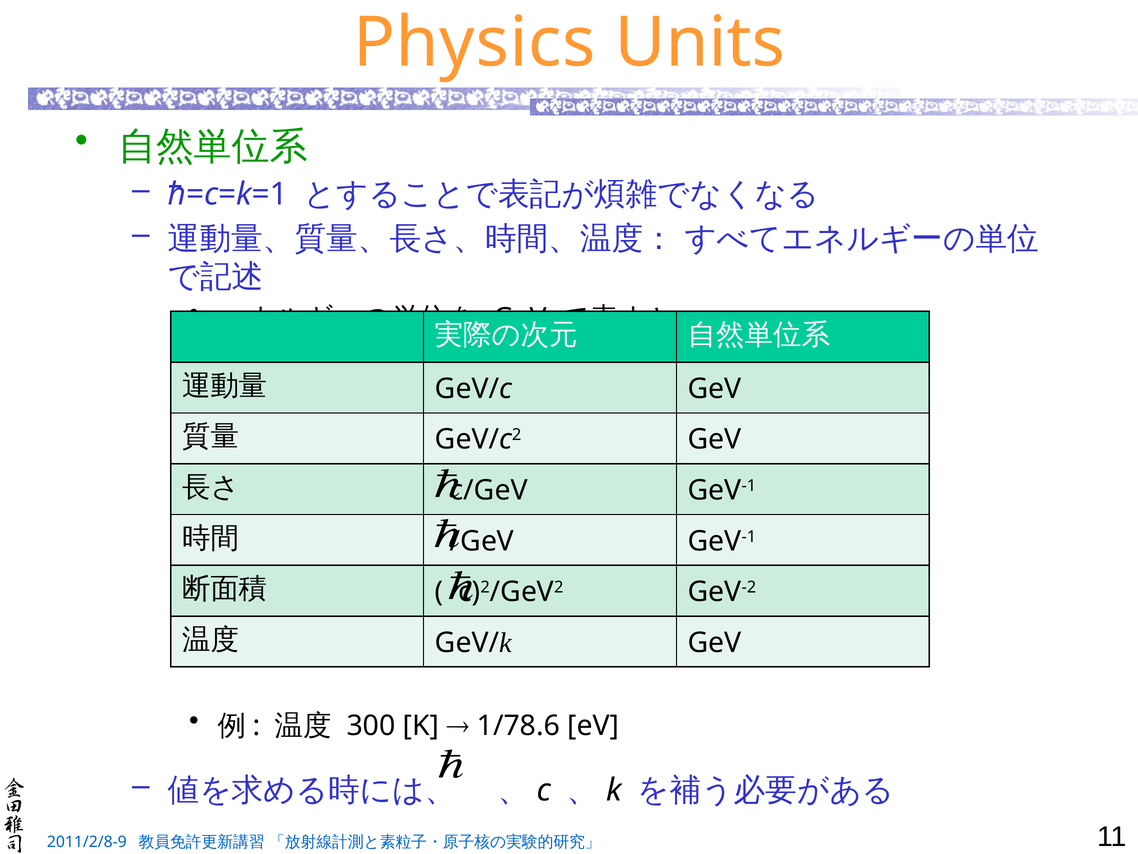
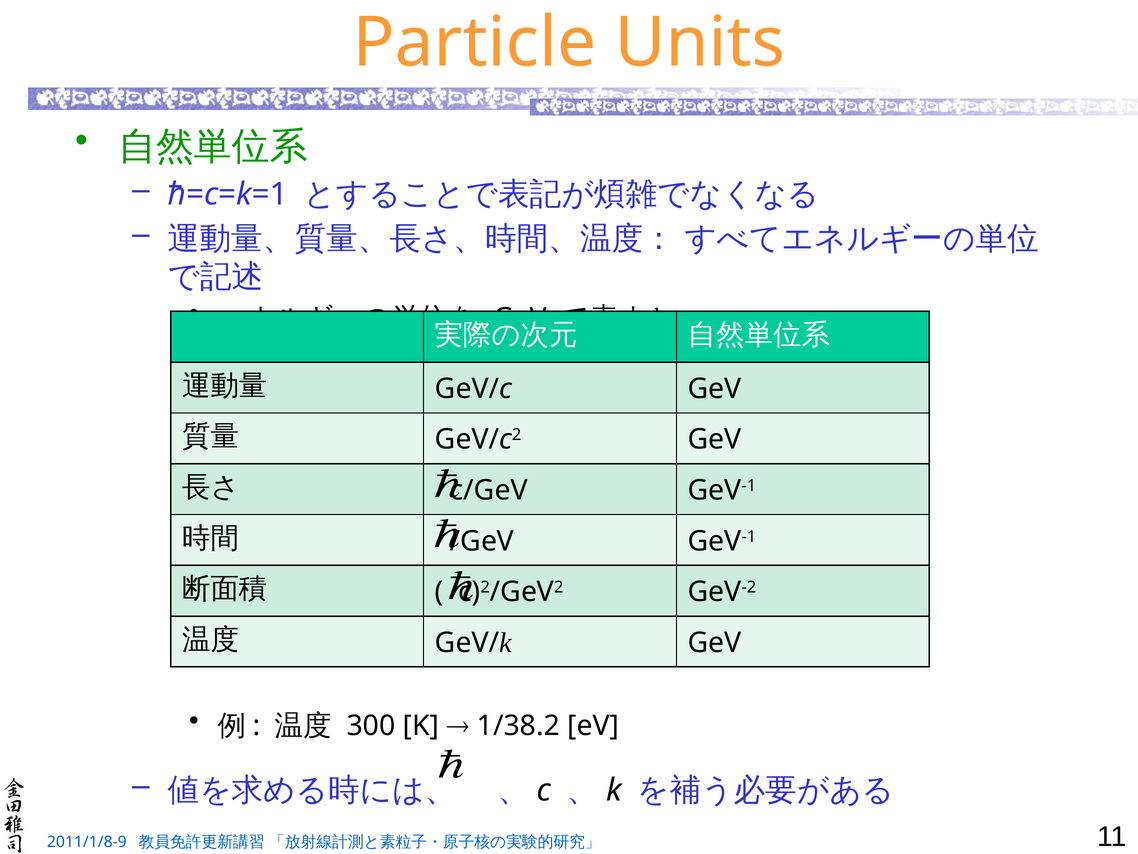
Physics: Physics -> Particle
1/78.6: 1/78.6 -> 1/38.2
2011/2/8-9: 2011/2/8-9 -> 2011/1/8-9
